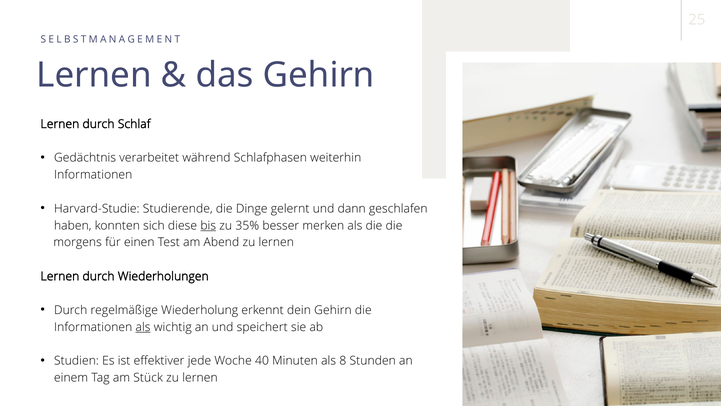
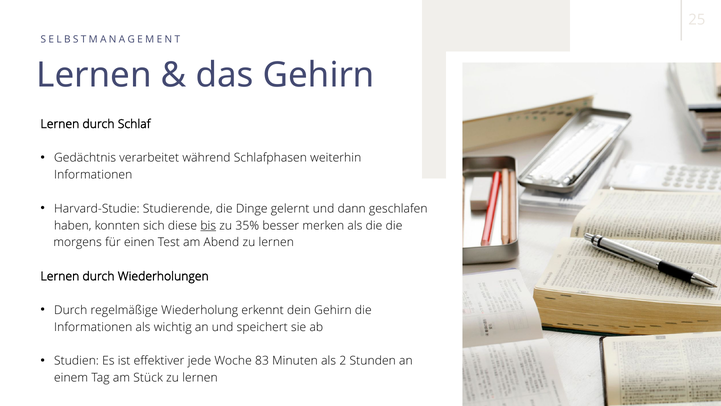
als at (143, 327) underline: present -> none
40: 40 -> 83
8: 8 -> 2
